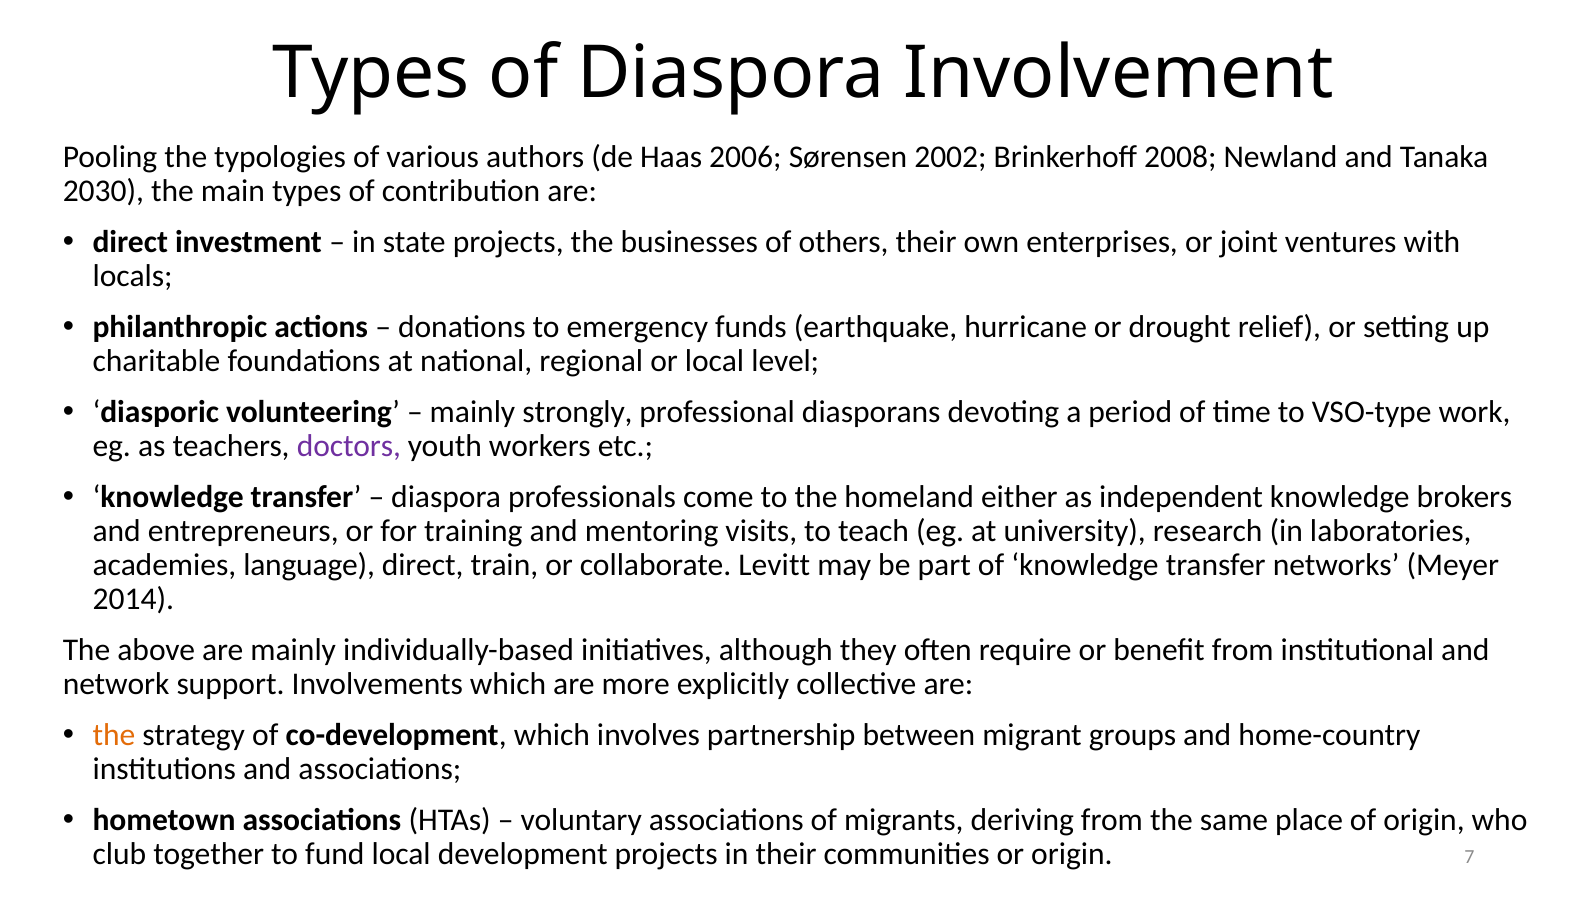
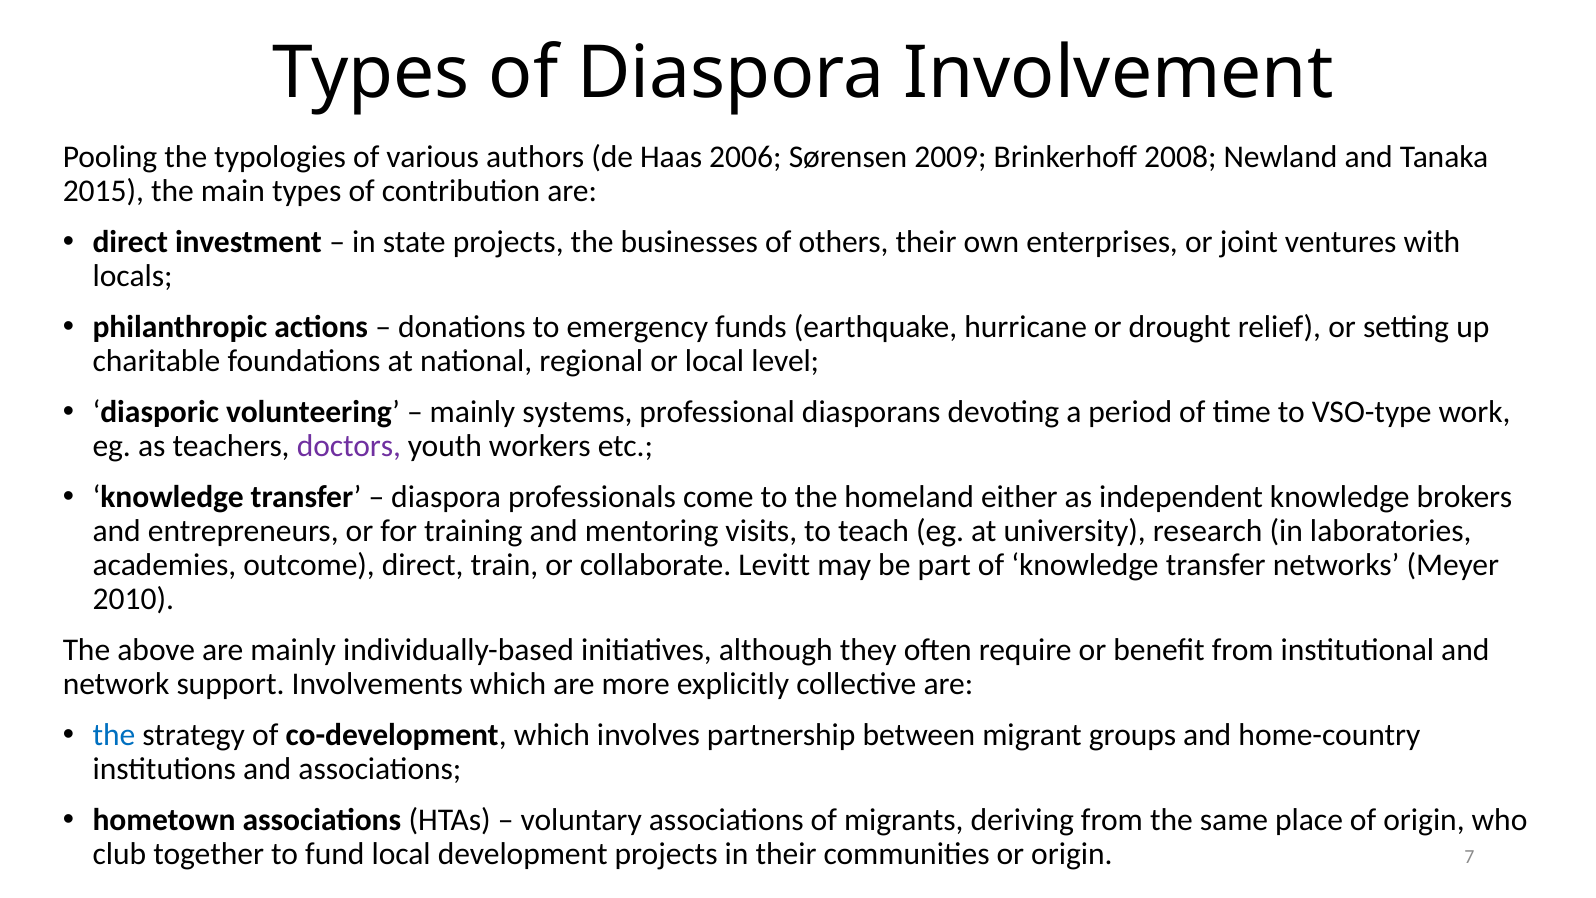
2002: 2002 -> 2009
2030: 2030 -> 2015
strongly: strongly -> systems
language: language -> outcome
2014: 2014 -> 2010
the at (114, 735) colour: orange -> blue
